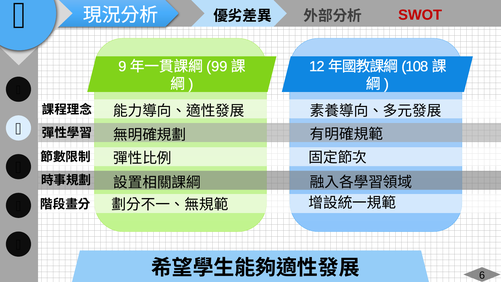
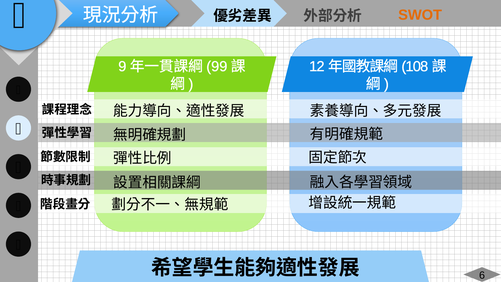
SWOT colour: red -> orange
